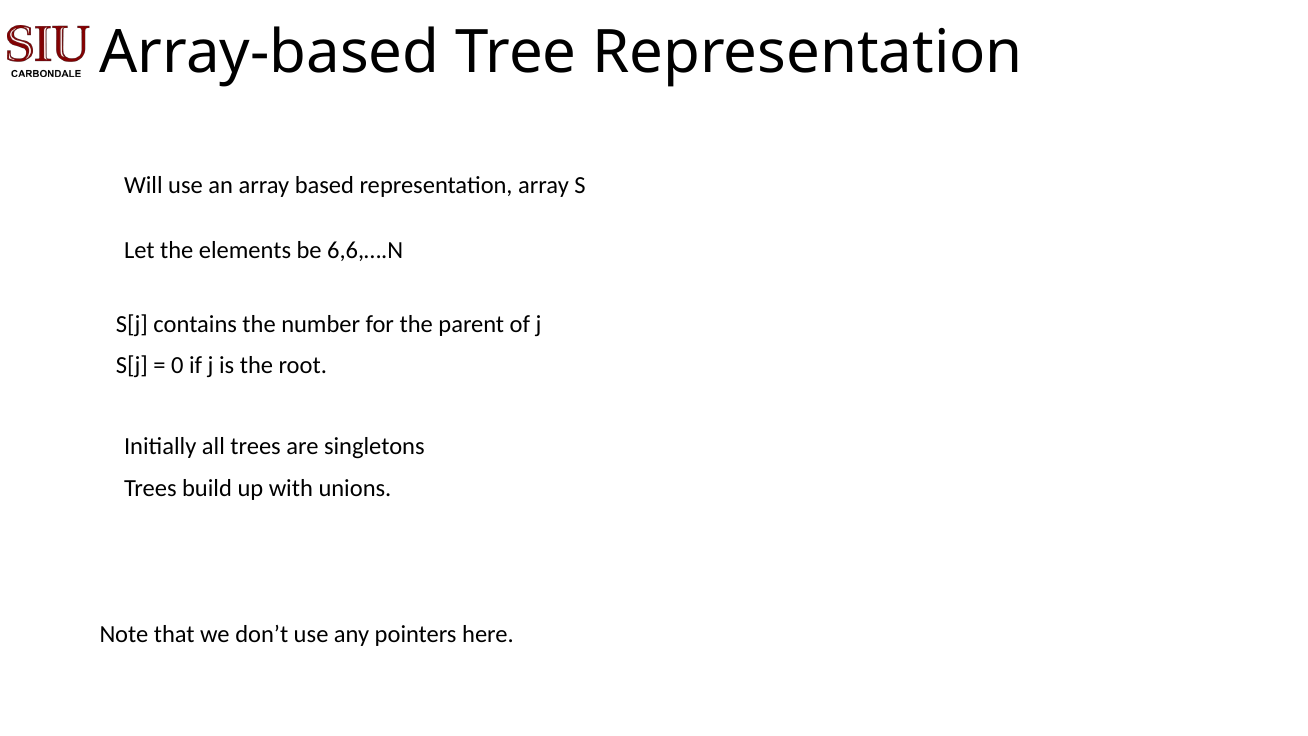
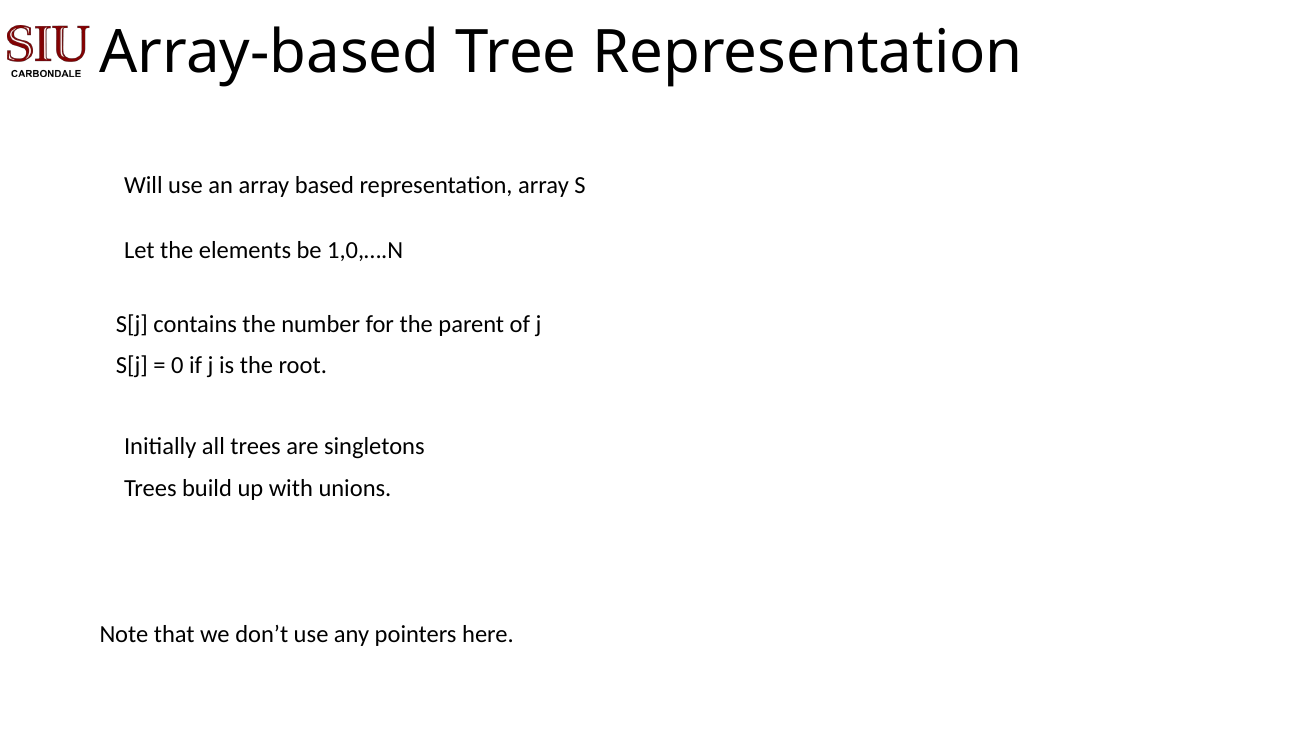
6,6,….N: 6,6,….N -> 1,0,….N
